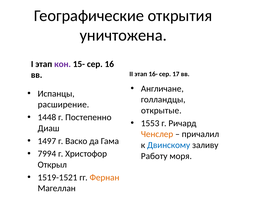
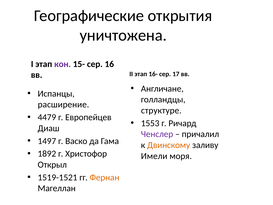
открытые: открытые -> структуре
1448: 1448 -> 4479
Постепенно: Постепенно -> Европейцев
Ченслер colour: orange -> purple
Двинскому colour: blue -> orange
7994: 7994 -> 1892
Работу: Работу -> Имели
